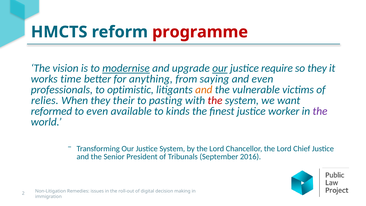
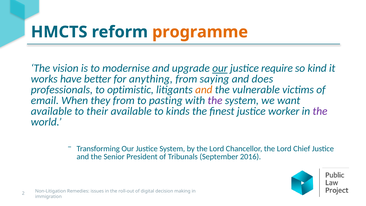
programme colour: red -> orange
modernise underline: present -> none
so they: they -> kind
time: time -> have
and even: even -> does
relies: relies -> email
they their: their -> from
the at (215, 100) colour: red -> purple
reformed at (51, 111): reformed -> available
to even: even -> their
